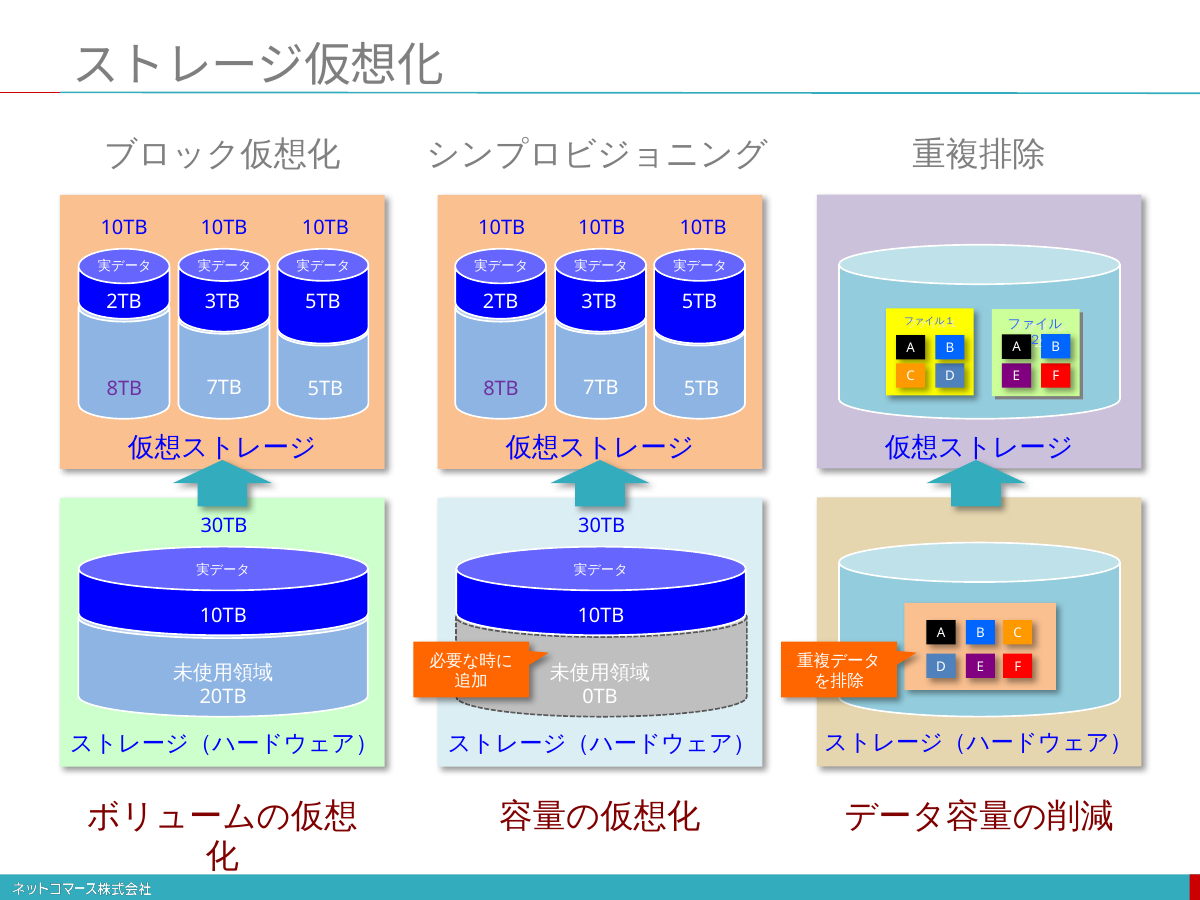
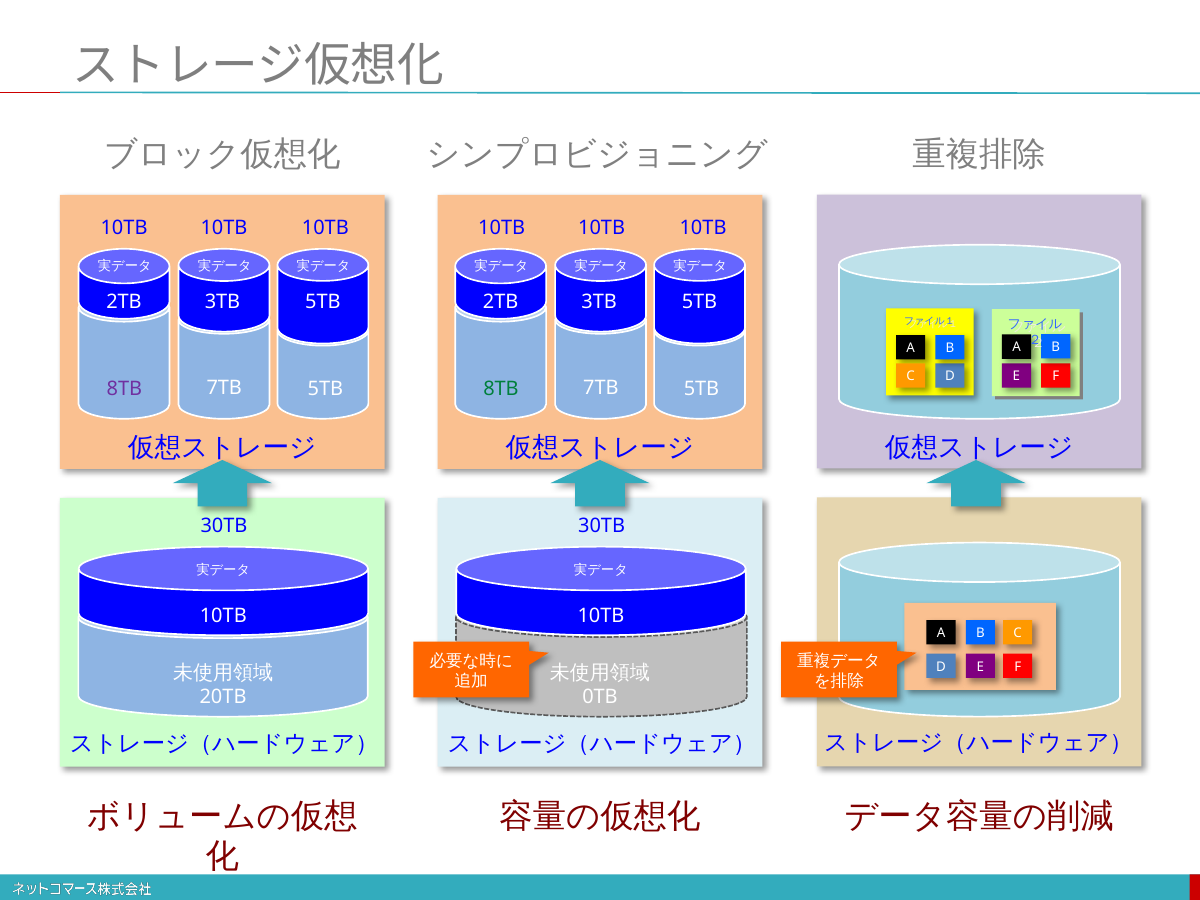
8TB at (501, 389) colour: purple -> green
